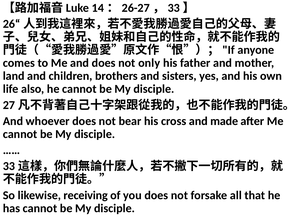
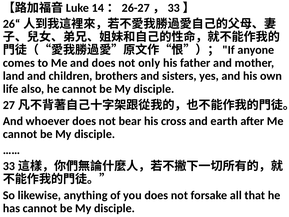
made: made -> earth
receiving: receiving -> anything
